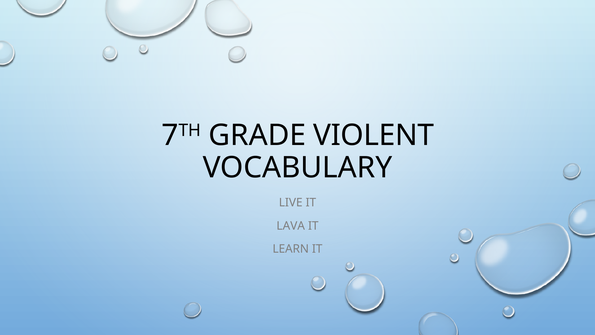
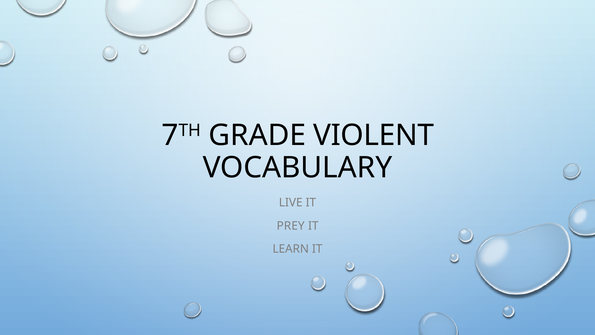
LAVA: LAVA -> PREY
